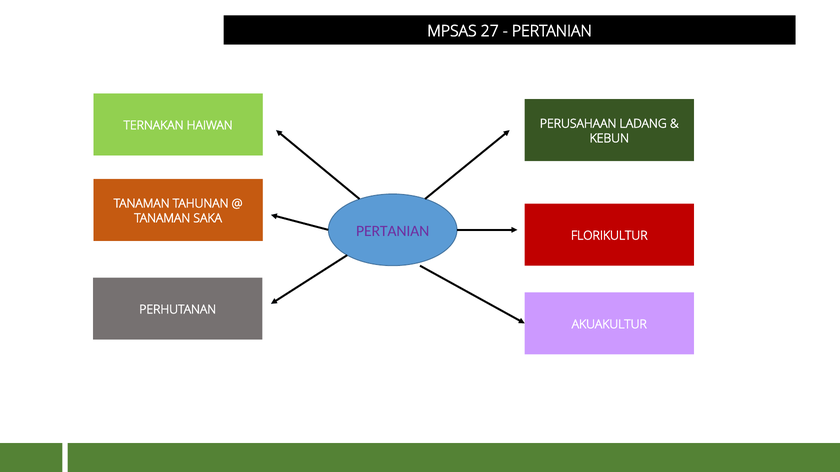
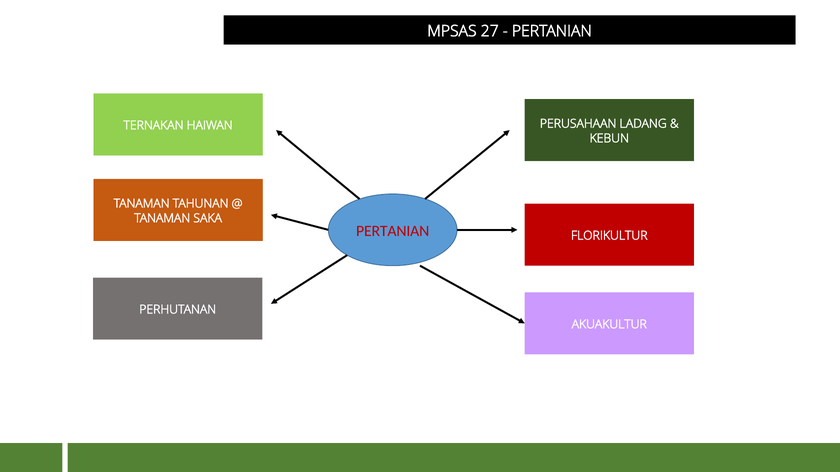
PERTANIAN at (393, 231) colour: purple -> red
